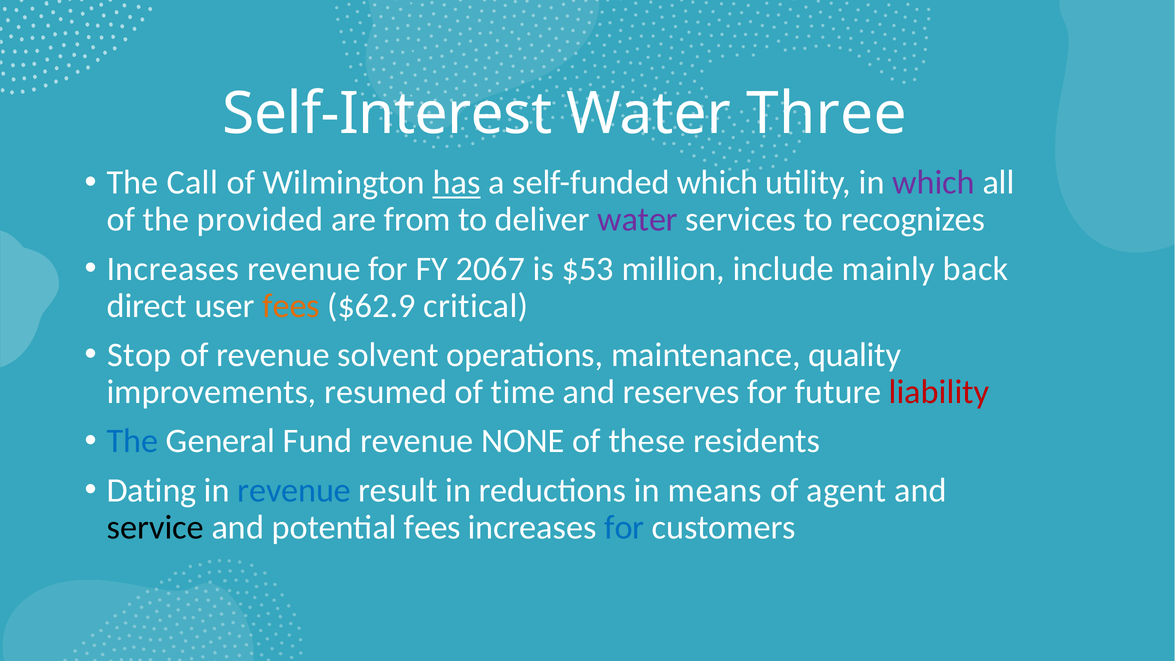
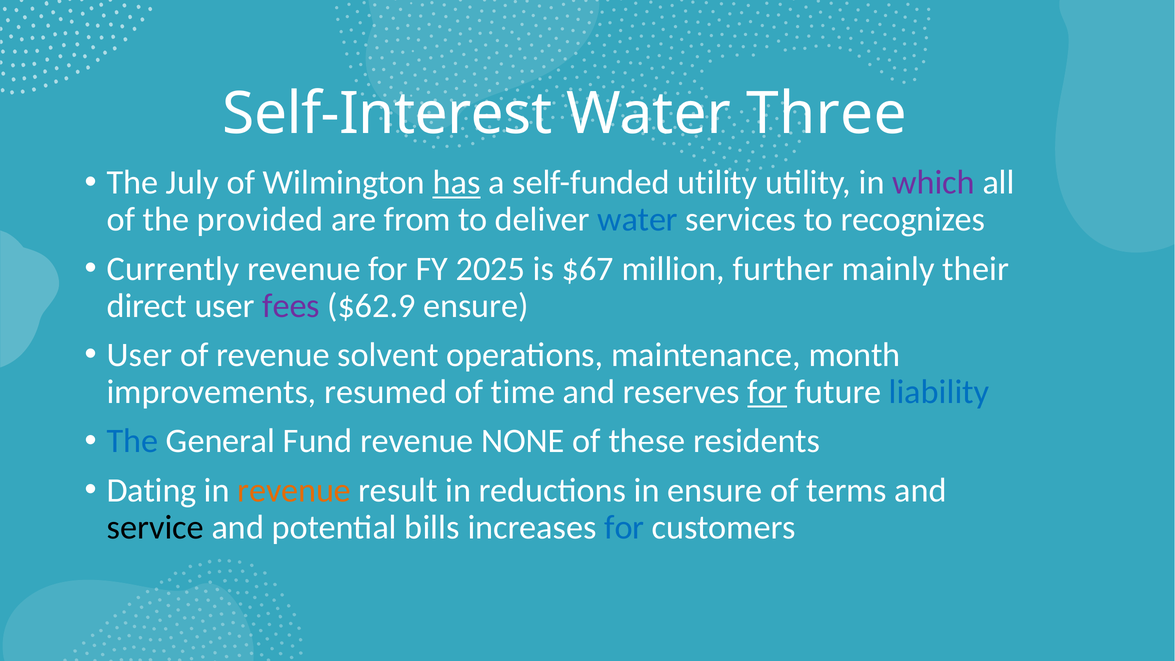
Call: Call -> July
self-funded which: which -> utility
water at (638, 220) colour: purple -> blue
Increases at (173, 269): Increases -> Currently
2067: 2067 -> 2025
$53: $53 -> $67
include: include -> further
back: back -> their
fees at (291, 306) colour: orange -> purple
$62.9 critical: critical -> ensure
Stop at (139, 355): Stop -> User
quality: quality -> month
for at (767, 392) underline: none -> present
liability colour: red -> blue
revenue at (294, 490) colour: blue -> orange
in means: means -> ensure
agent: agent -> terms
potential fees: fees -> bills
